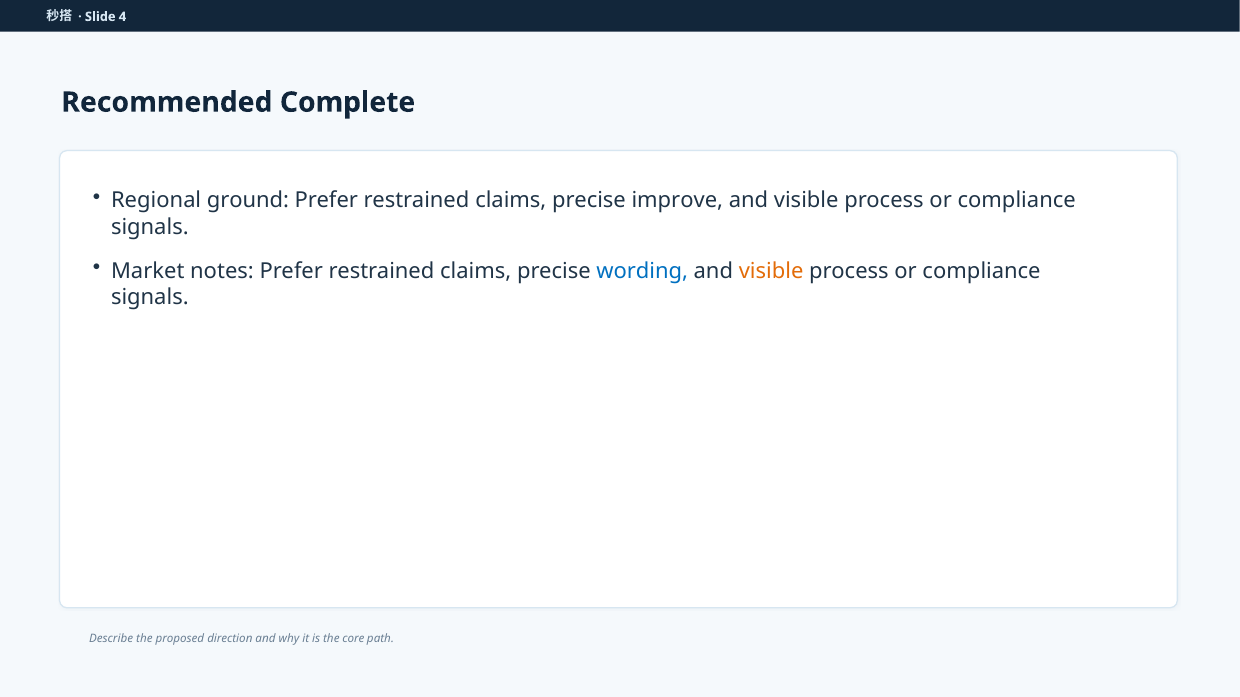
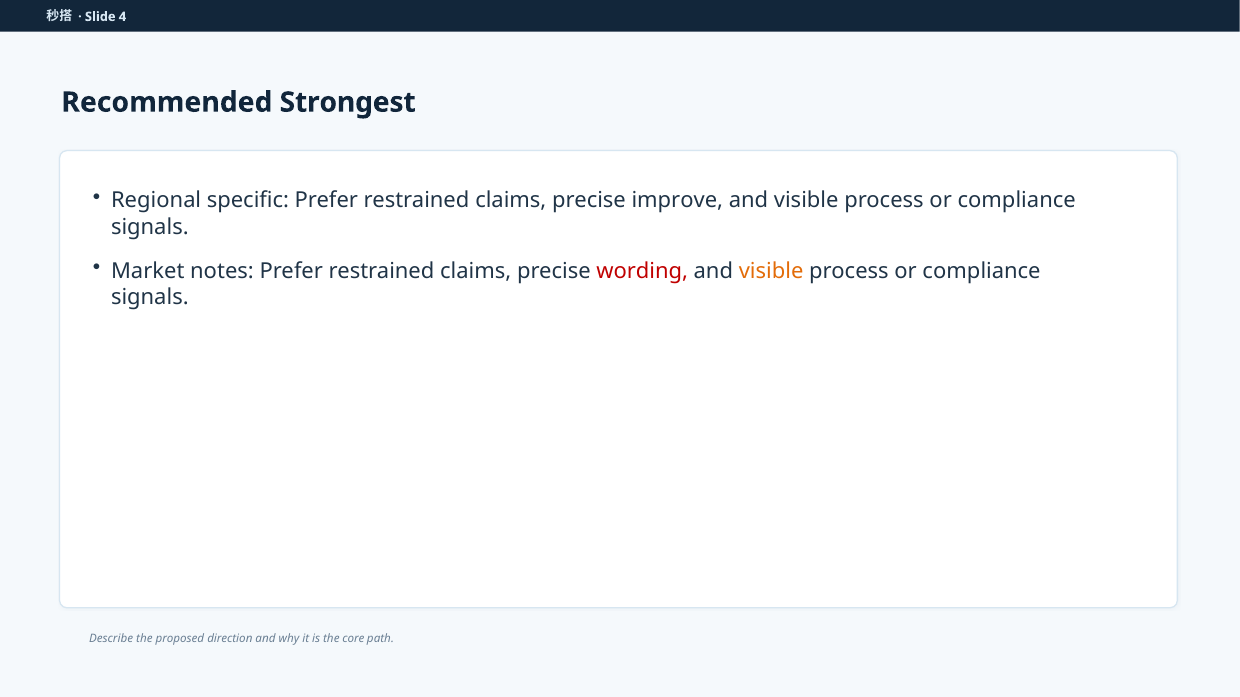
Complete: Complete -> Strongest
ground: ground -> specific
wording colour: blue -> red
